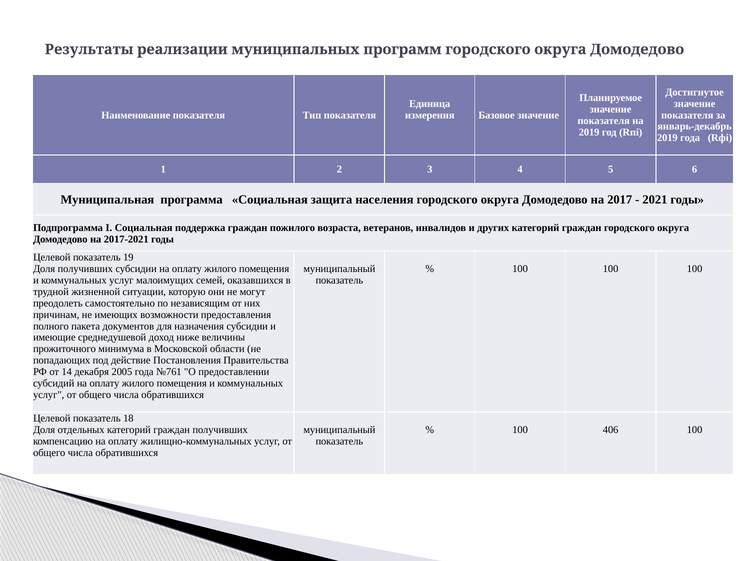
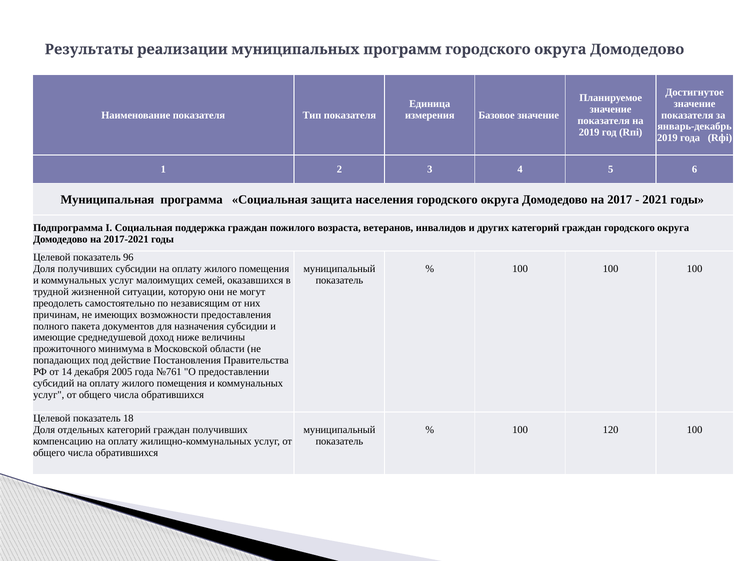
19: 19 -> 96
406: 406 -> 120
